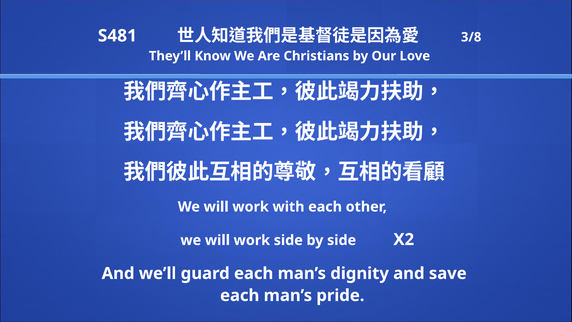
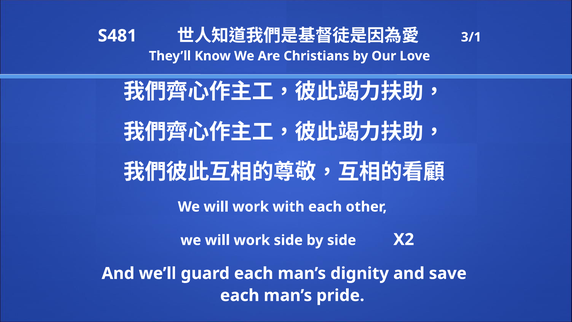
3/8: 3/8 -> 3/1
